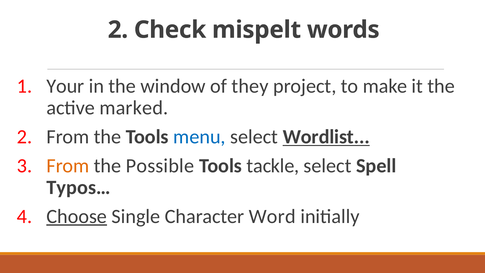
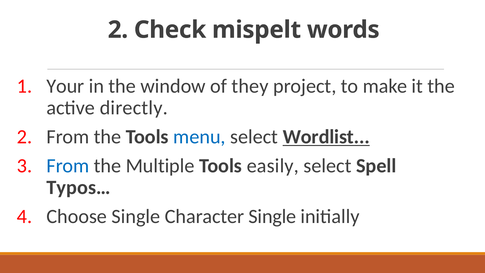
marked: marked -> directly
From at (68, 166) colour: orange -> blue
Possible: Possible -> Multiple
tackle: tackle -> easily
Choose underline: present -> none
Character Word: Word -> Single
